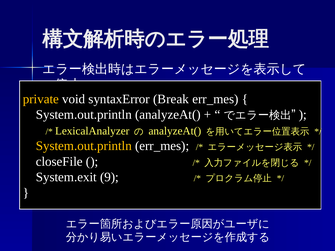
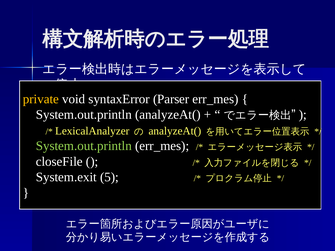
Break: Break -> Parser
System.out.println at (84, 146) colour: yellow -> light green
9: 9 -> 5
